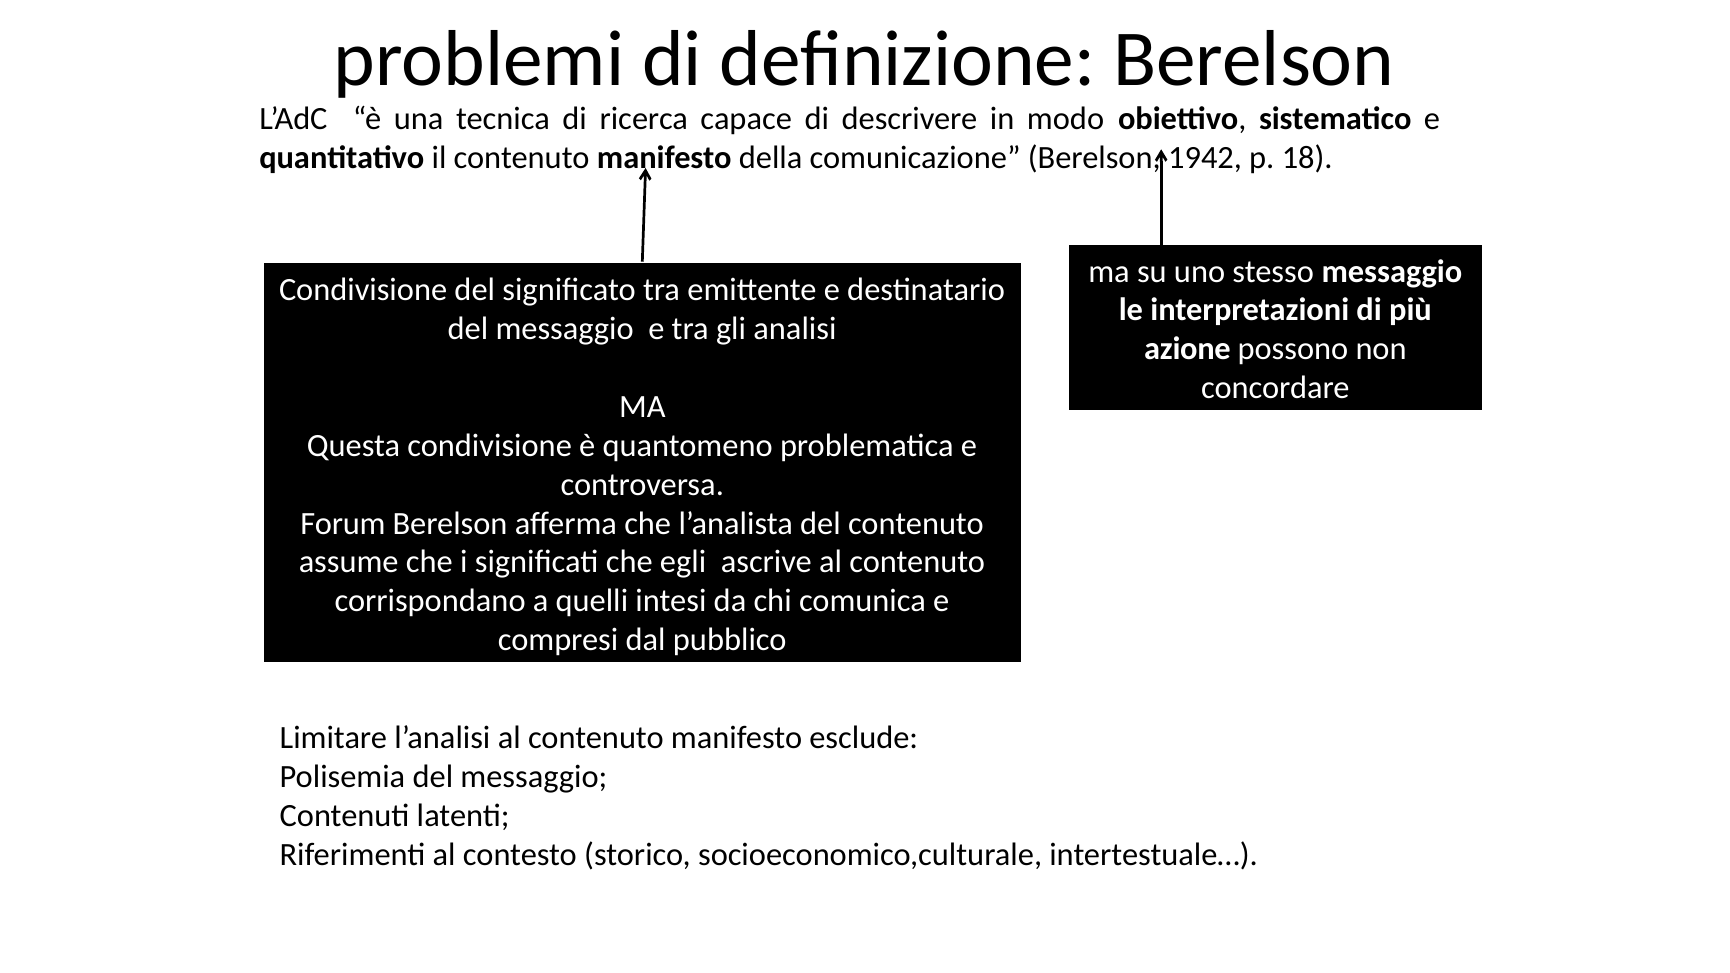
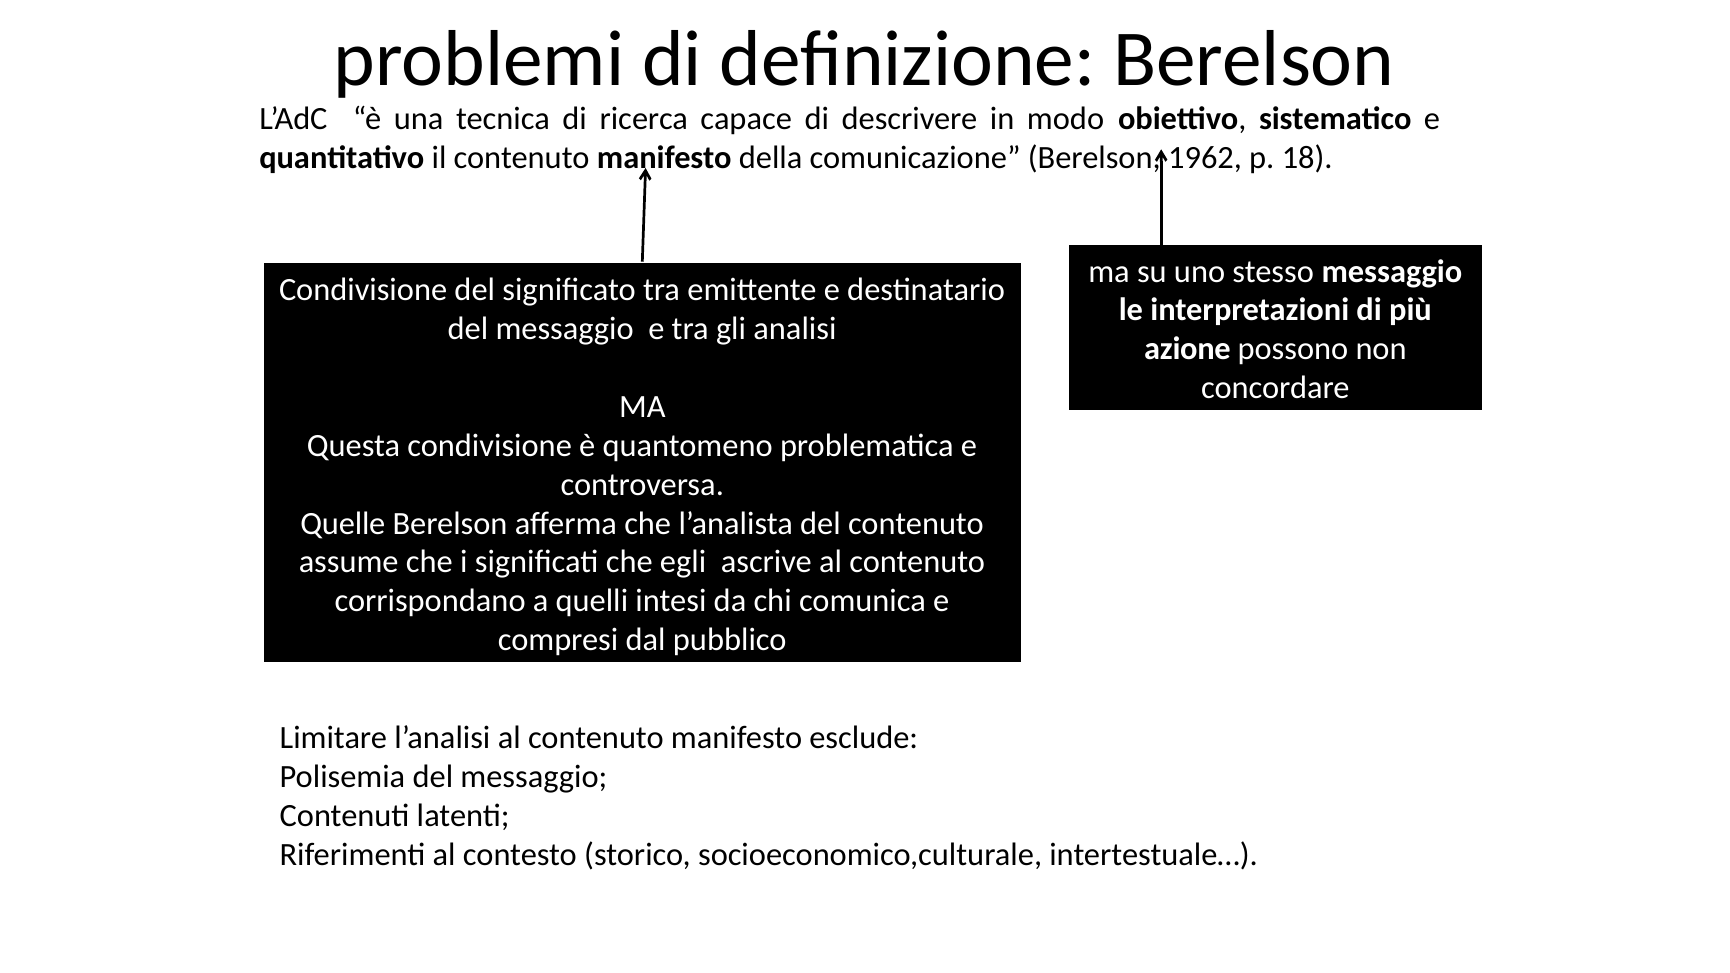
1942: 1942 -> 1962
Forum: Forum -> Quelle
